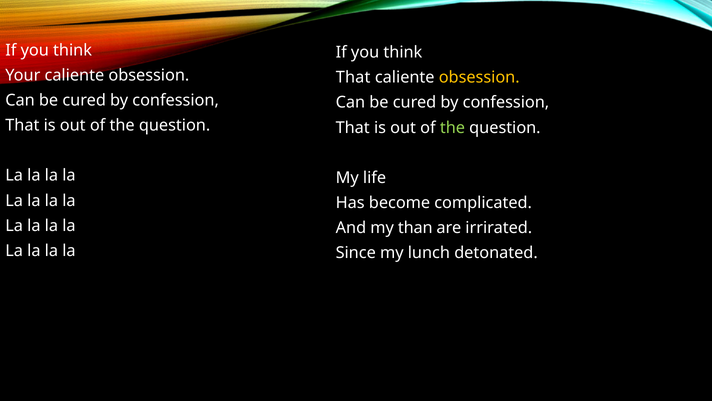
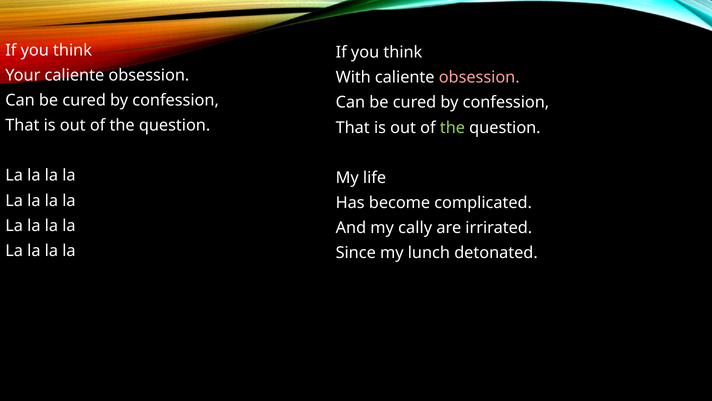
That at (353, 77): That -> With
obsession at (479, 77) colour: yellow -> pink
than: than -> cally
